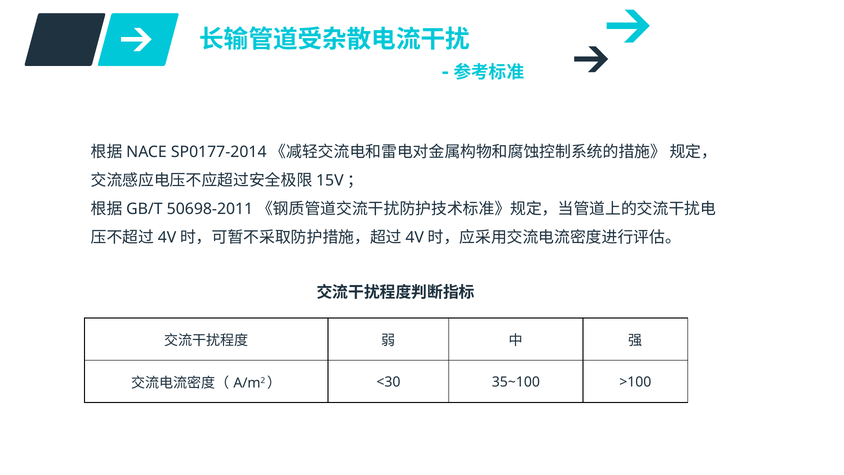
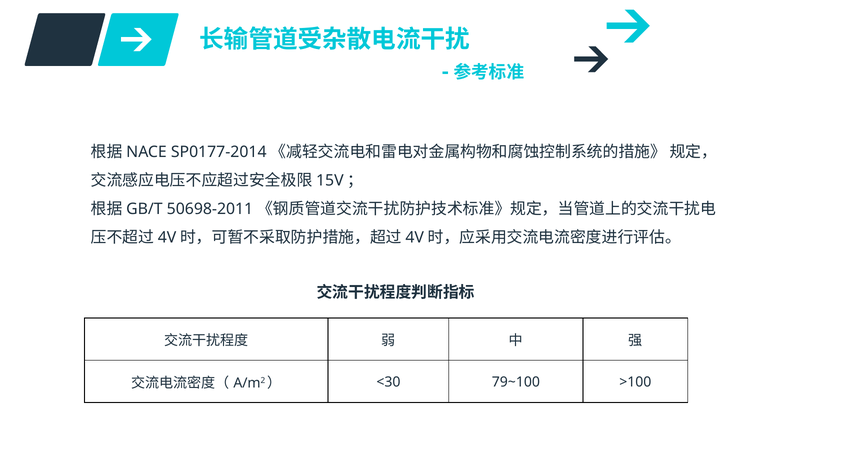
35~100: 35~100 -> 79~100
